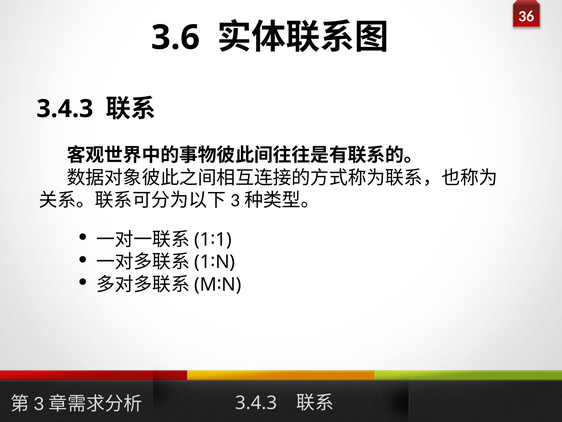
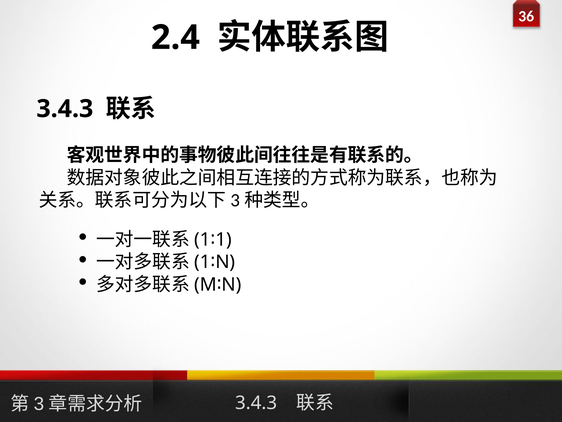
3.6: 3.6 -> 2.4
